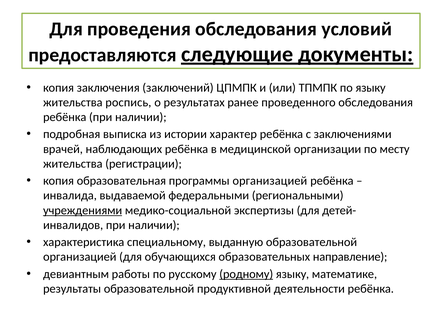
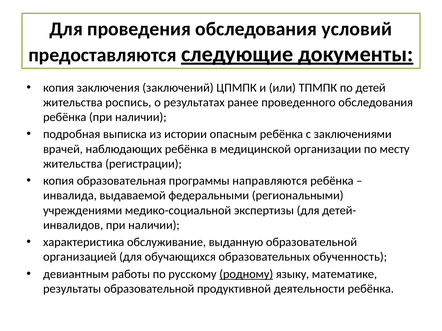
по языку: языку -> детей
характер: характер -> опасным
программы организацией: организацией -> направляются
учреждениями underline: present -> none
специальному: специальному -> обслуживание
направление: направление -> обученность
